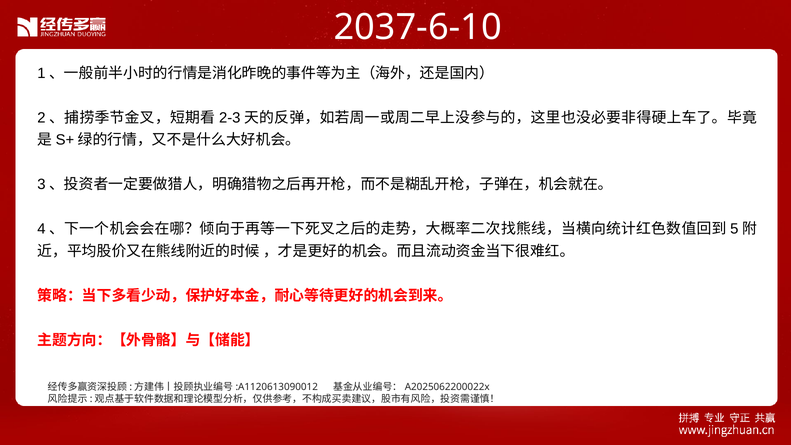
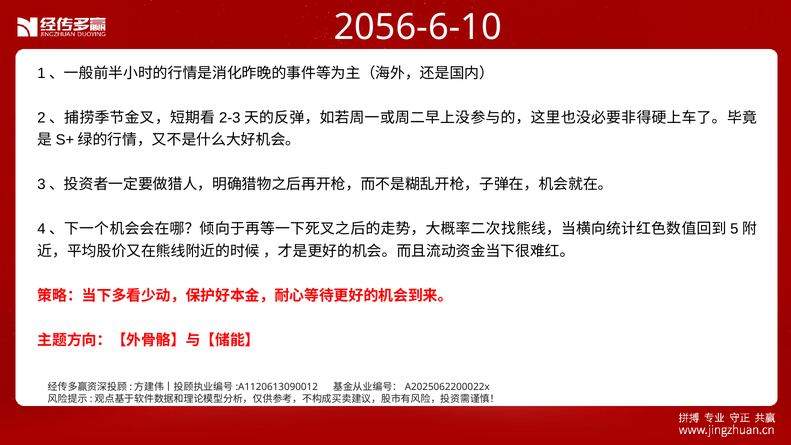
2037-6-10: 2037-6-10 -> 2056-6-10
